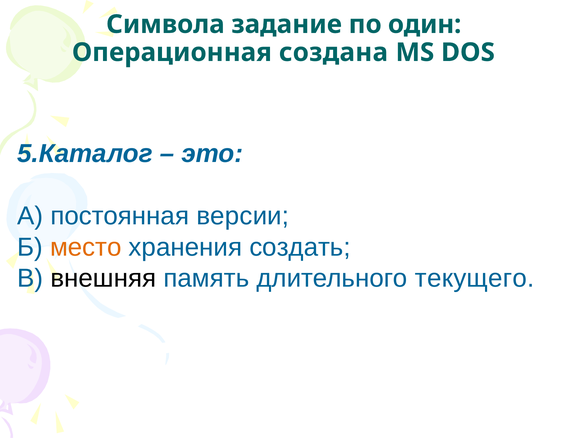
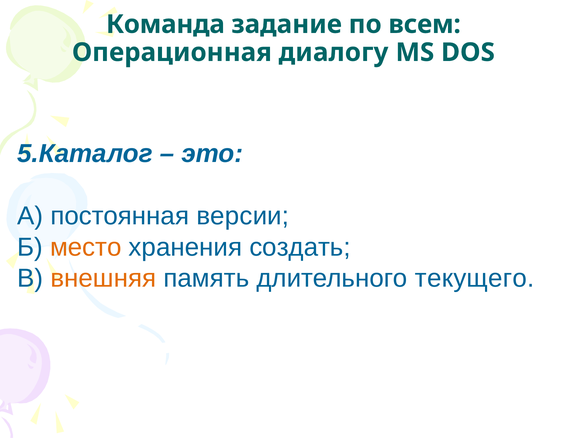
Символа: Символа -> Команда
один: один -> всем
создана: создана -> диалогу
внешняя colour: black -> orange
